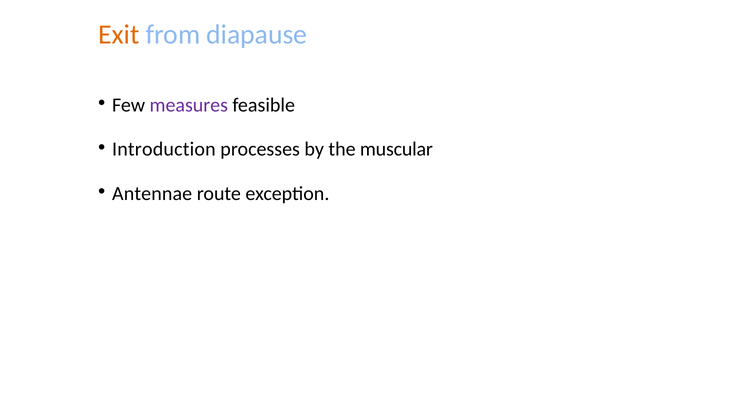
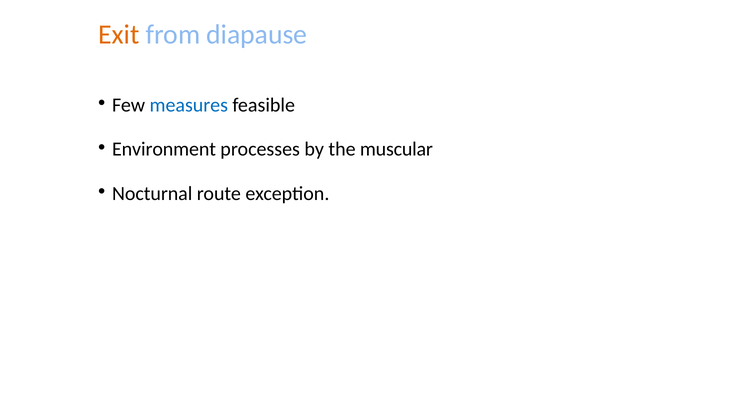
measures colour: purple -> blue
Introduction: Introduction -> Environment
Antennae: Antennae -> Nocturnal
